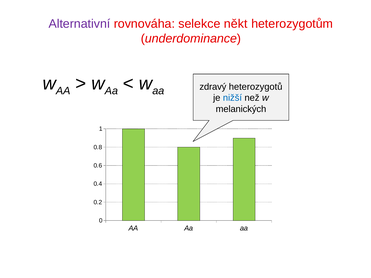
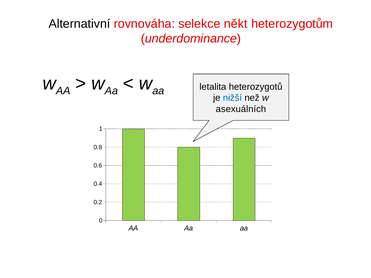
Alternativní colour: purple -> black
zdravý: zdravý -> letalita
melanických: melanických -> asexuálních
